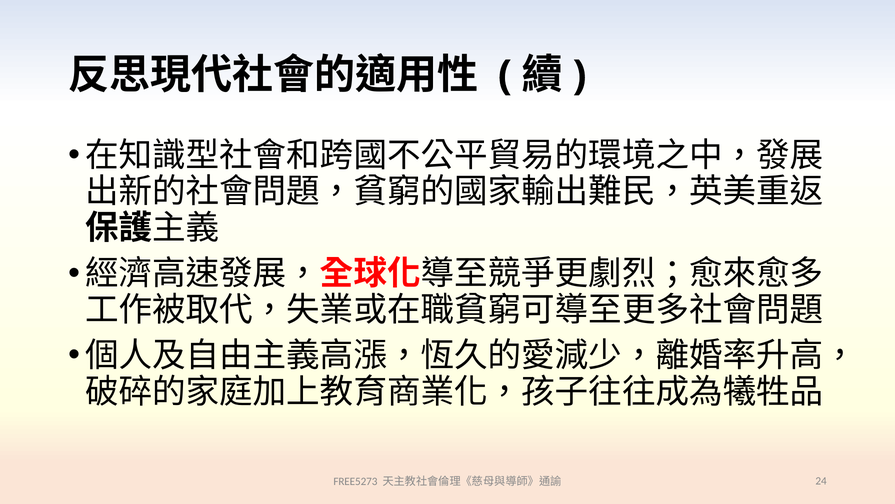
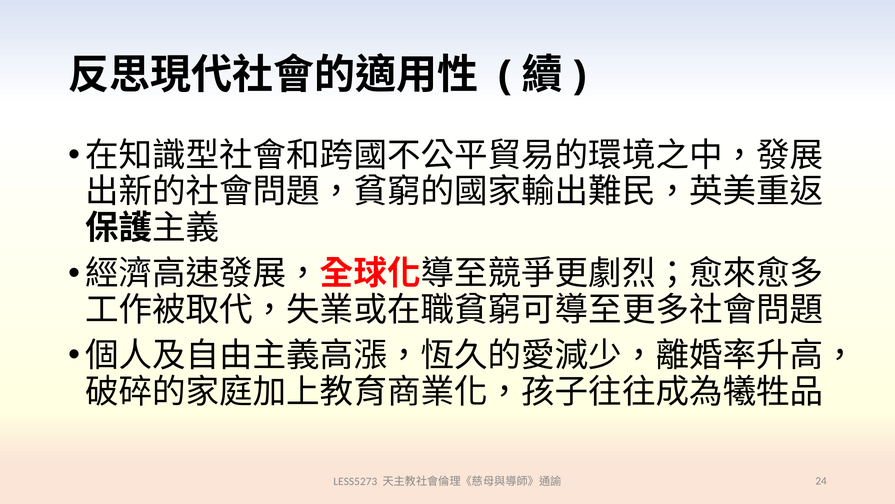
FREE5273: FREE5273 -> LESS5273
